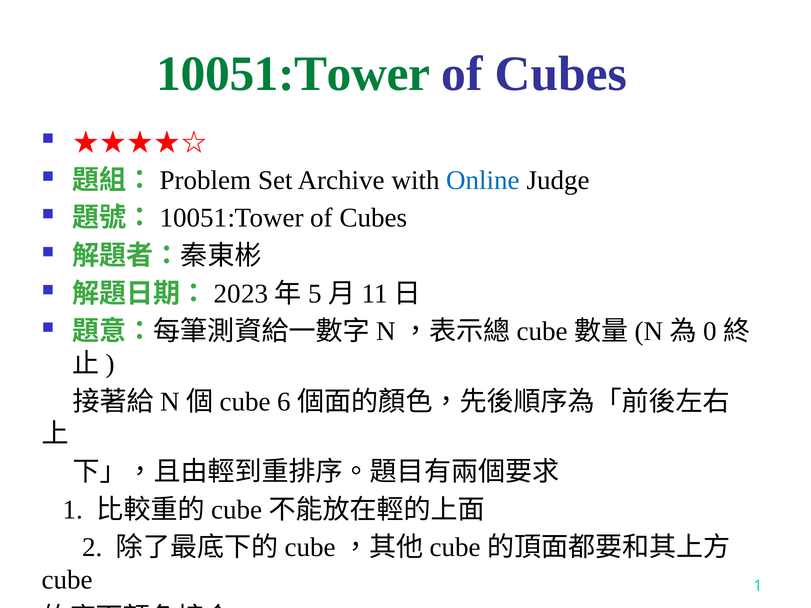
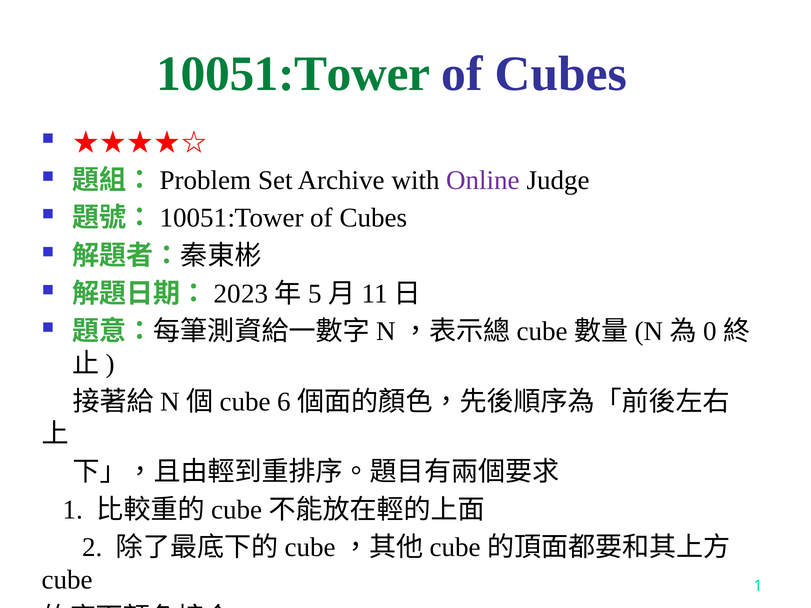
Online colour: blue -> purple
